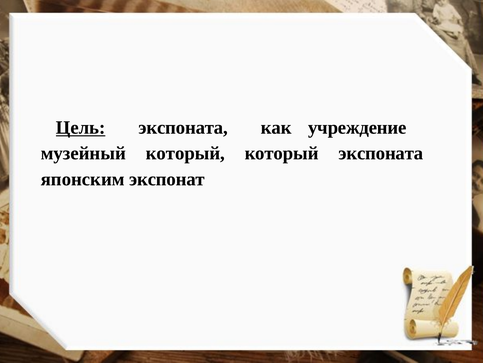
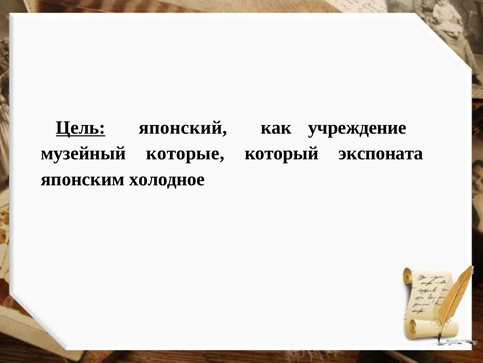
Цель экспоната: экспоната -> японский
музейный который: который -> которые
экспонат: экспонат -> холодное
